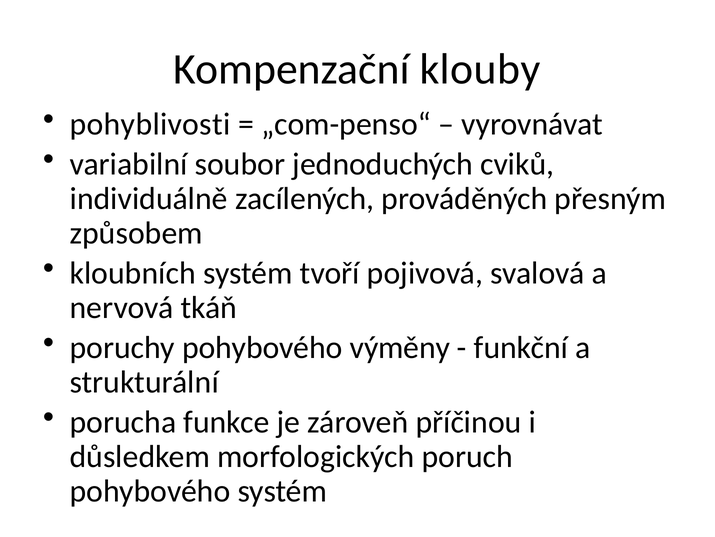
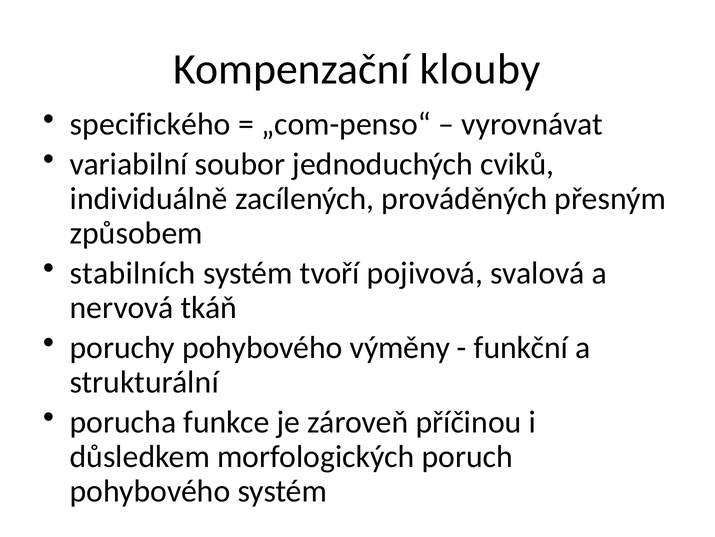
pohyblivosti: pohyblivosti -> specifického
kloubních: kloubních -> stabilních
